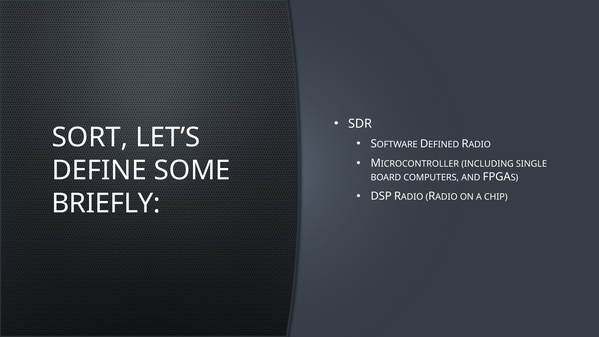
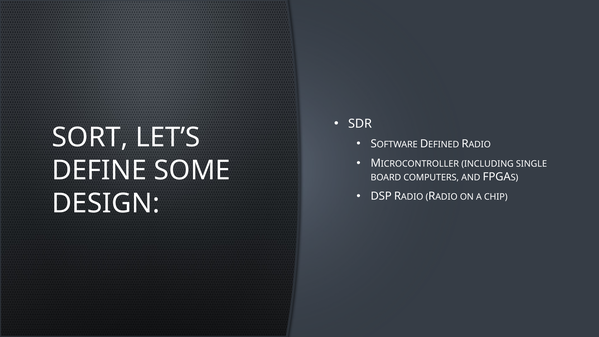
BRIEFLY: BRIEFLY -> DESIGN
